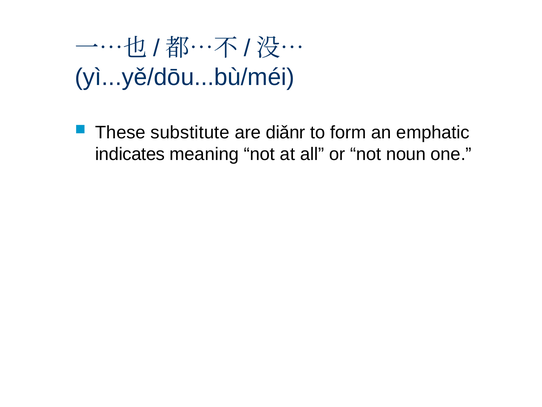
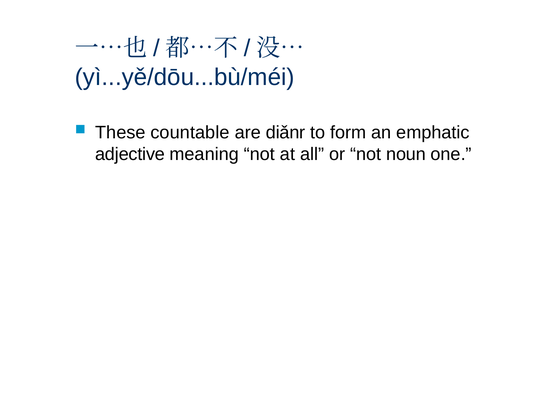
substitute: substitute -> countable
indicates: indicates -> adjective
